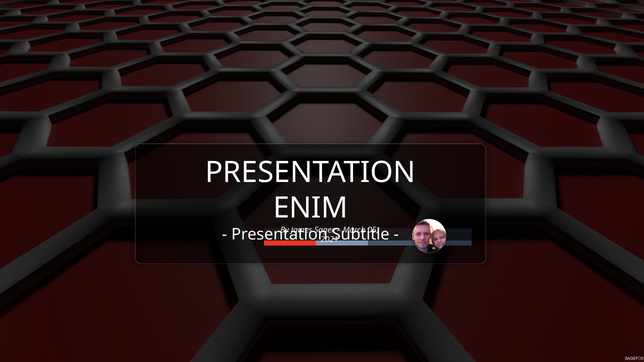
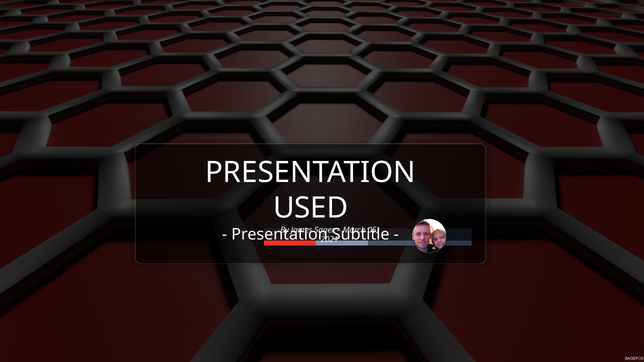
ENIM: ENIM -> USED
